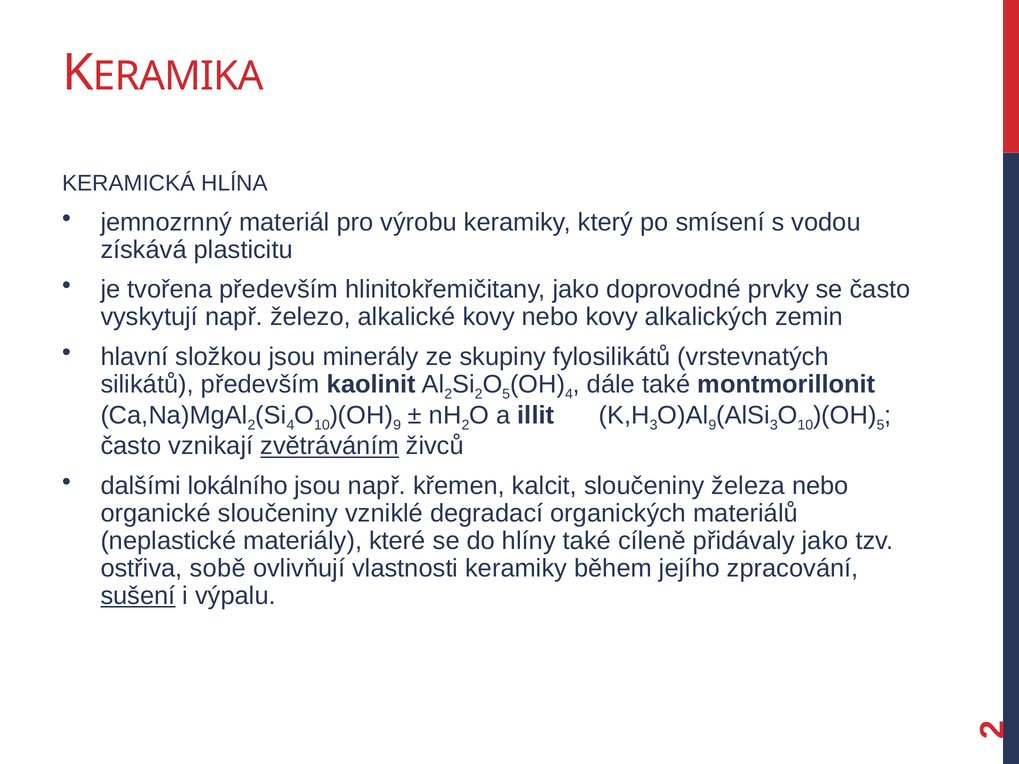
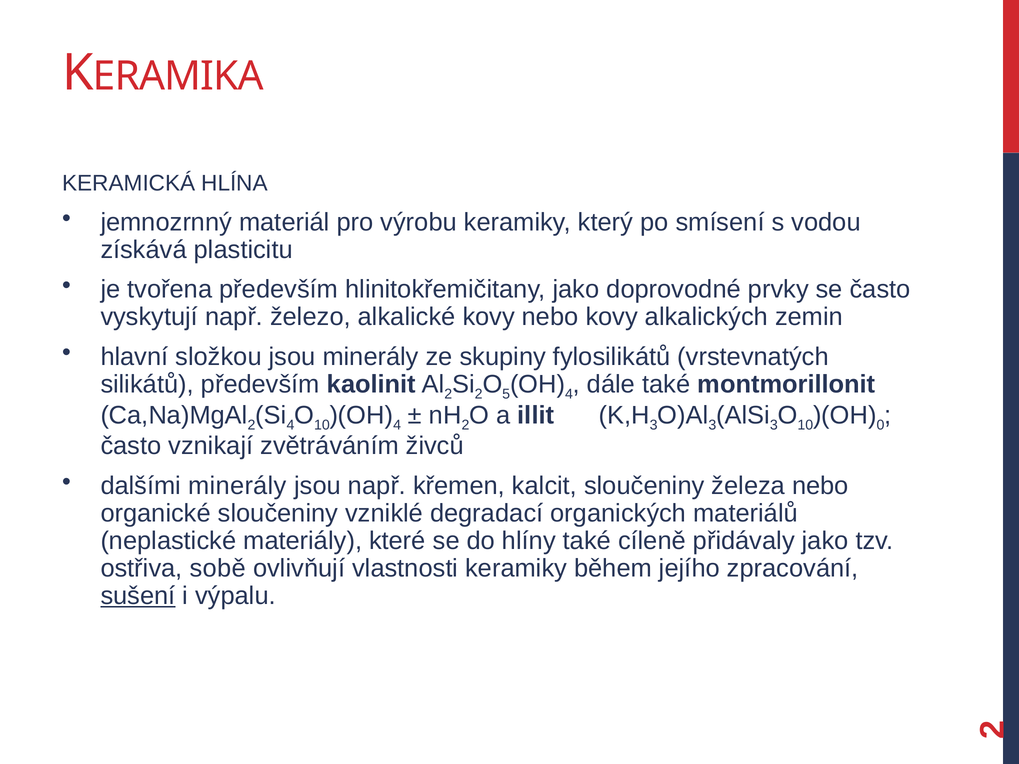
9 at (397, 425): 9 -> 4
9 at (712, 425): 9 -> 3
5 at (881, 425): 5 -> 0
zvětráváním underline: present -> none
dalšími lokálního: lokálního -> minerály
